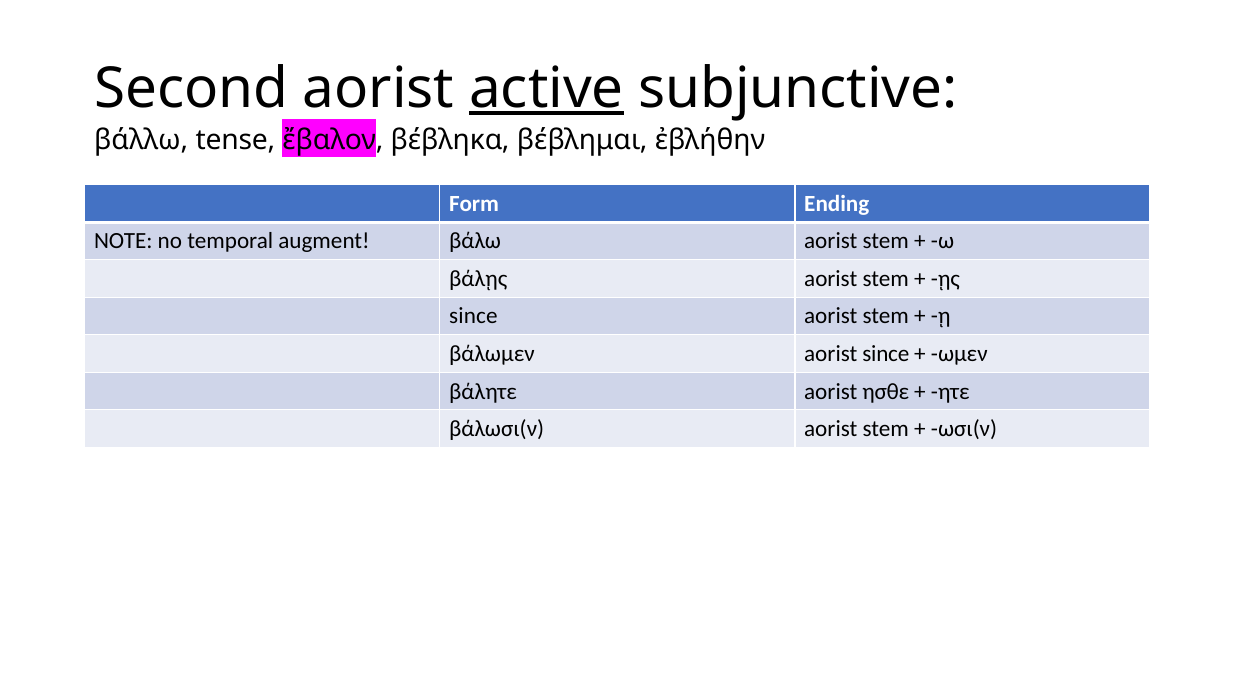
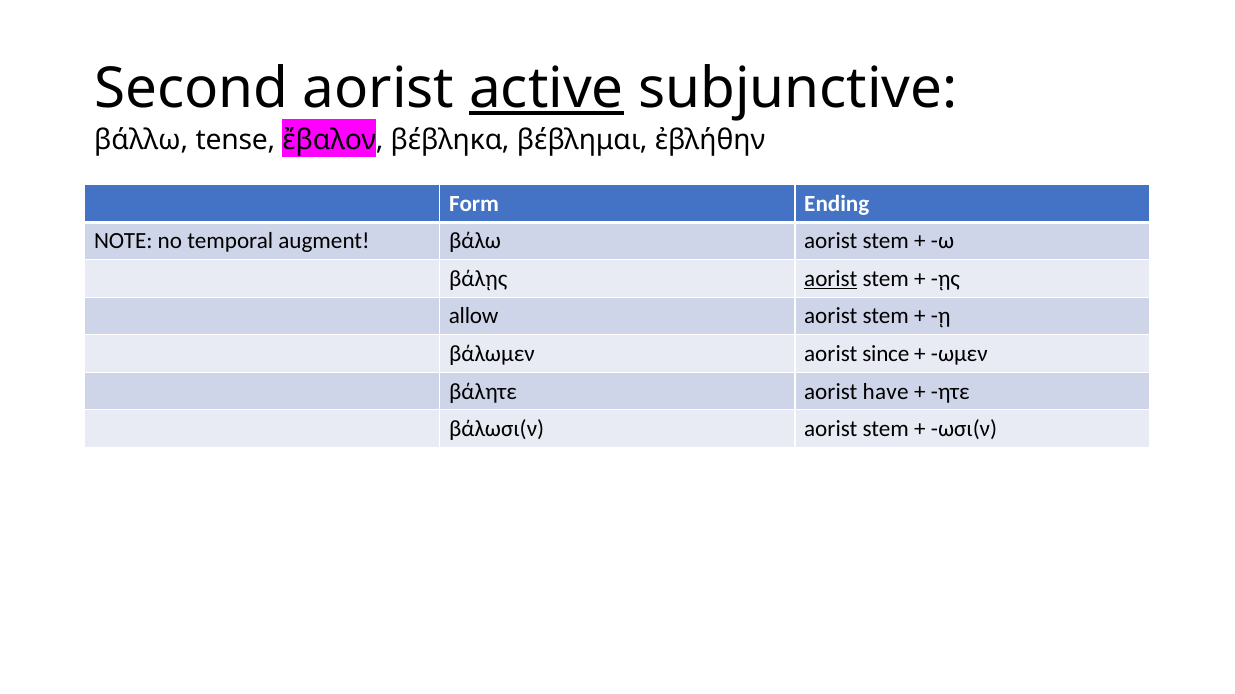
aorist at (831, 279) underline: none -> present
since at (473, 317): since -> allow
ησθε: ησθε -> have
